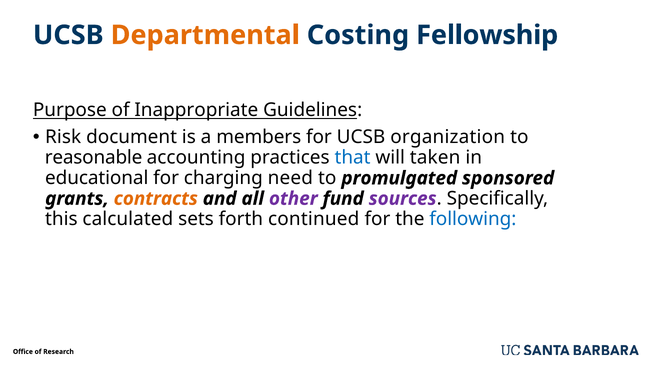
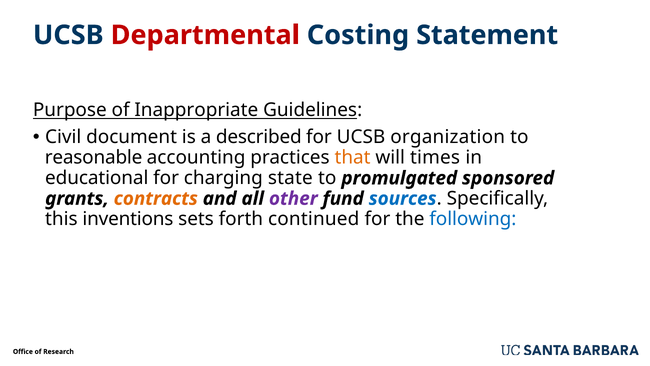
Departmental colour: orange -> red
Fellowship: Fellowship -> Statement
Risk: Risk -> Civil
members: members -> described
that colour: blue -> orange
taken: taken -> times
need: need -> state
sources colour: purple -> blue
calculated: calculated -> inventions
